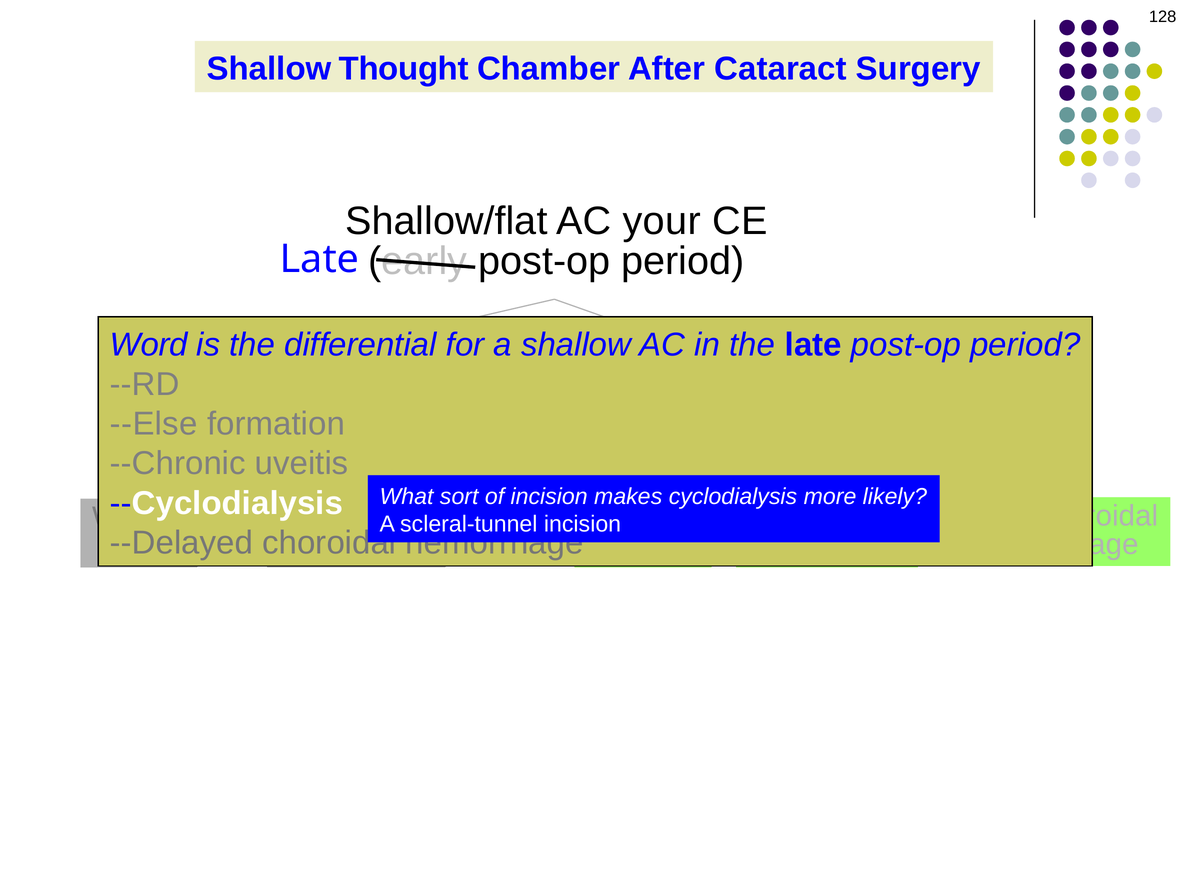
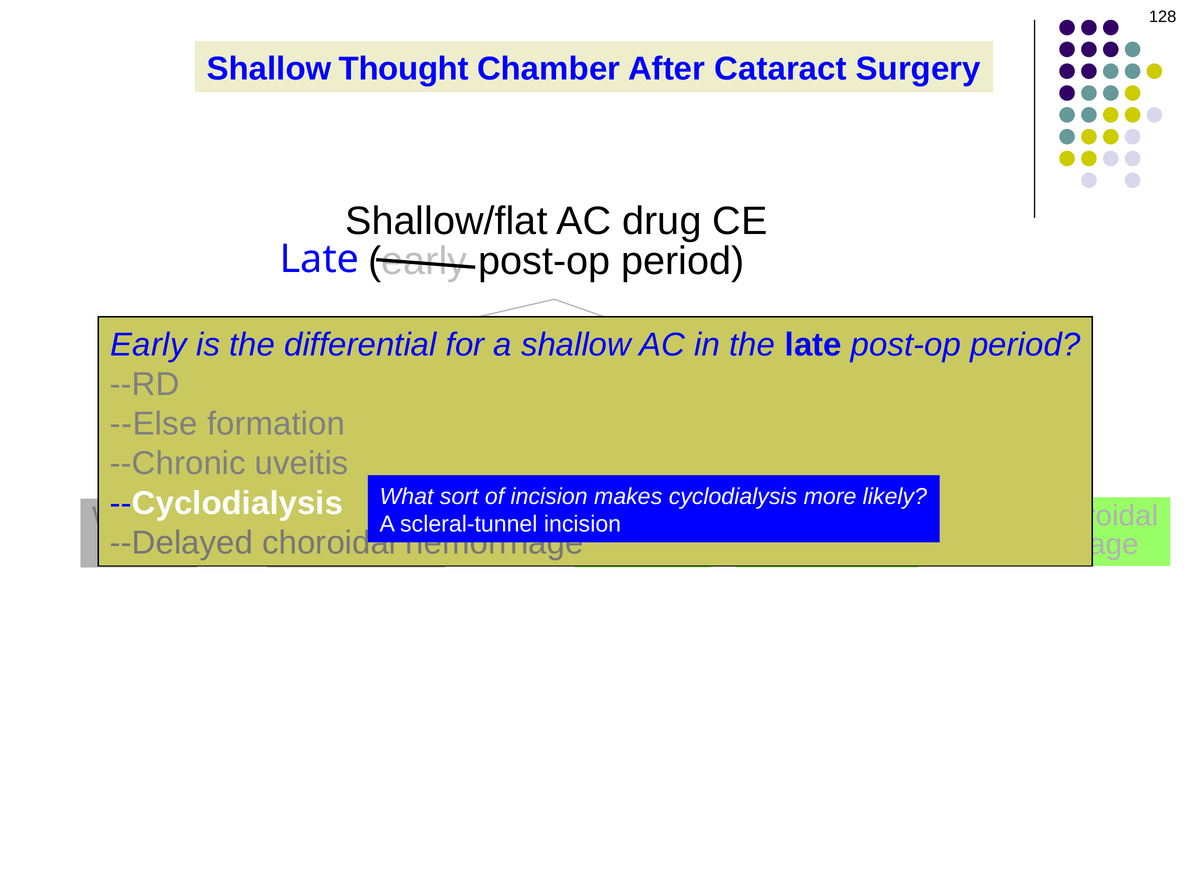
your: your -> drug
Word at (149, 345): Word -> Early
